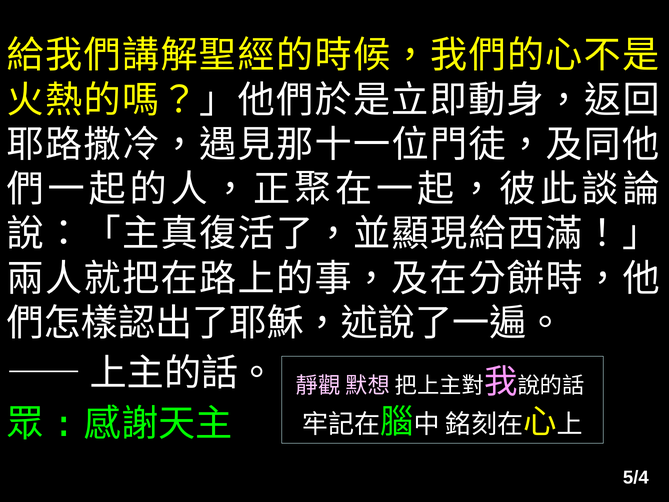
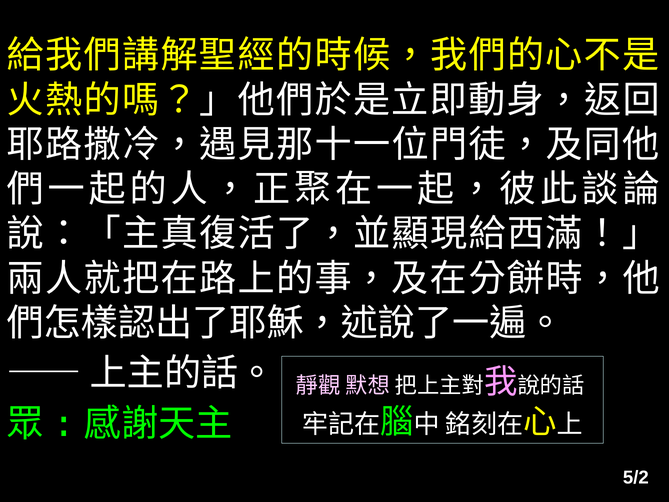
5/4: 5/4 -> 5/2
